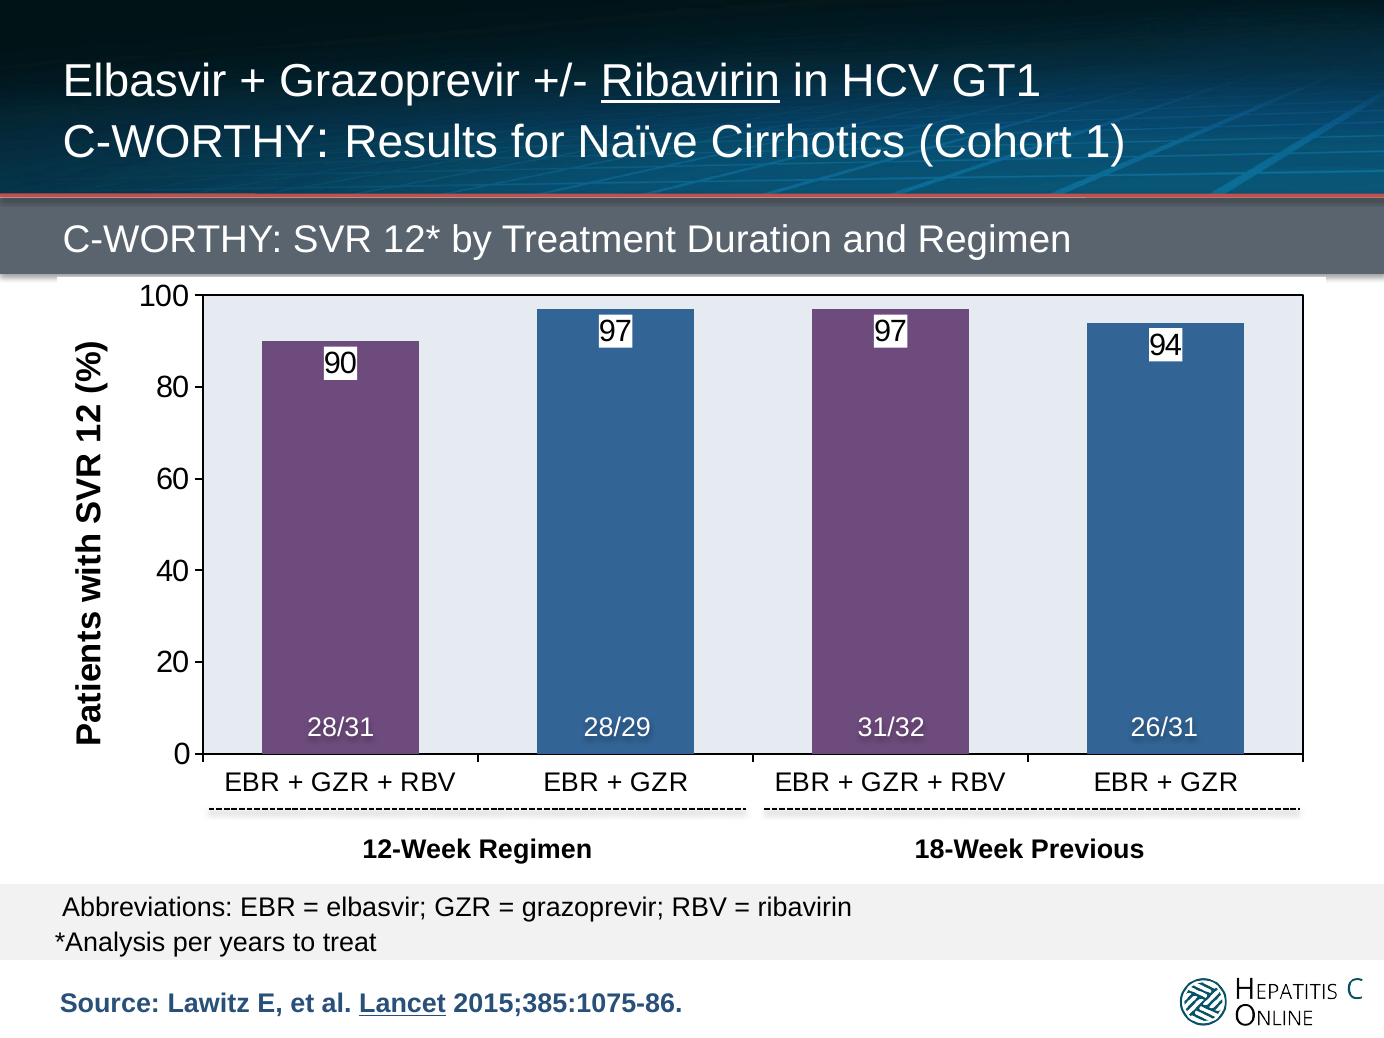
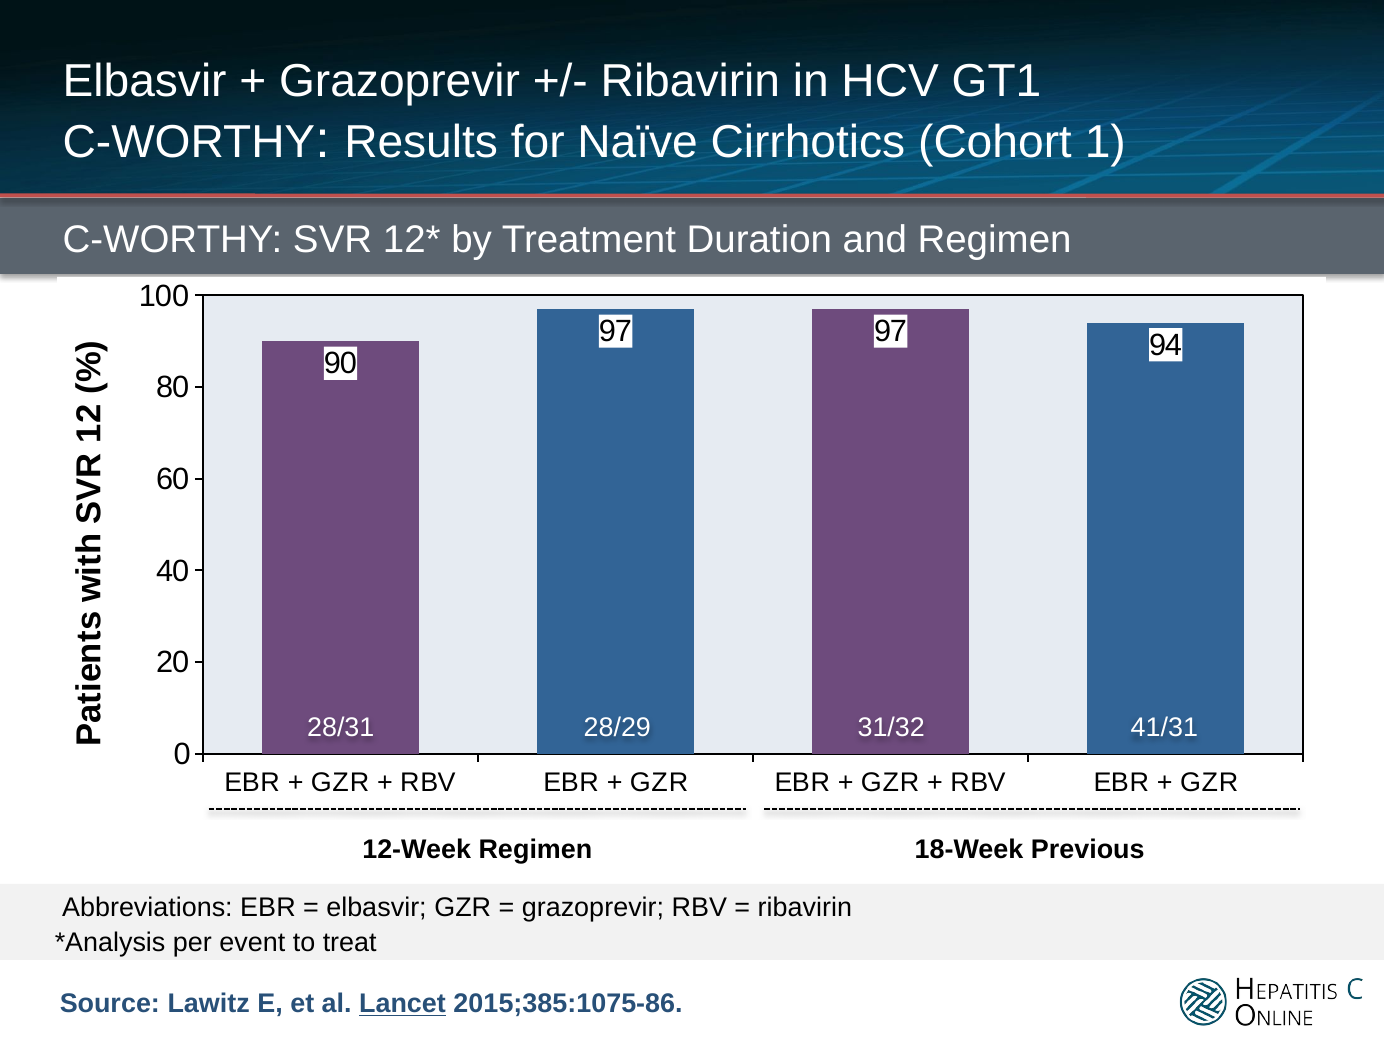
Ribavirin at (690, 82) underline: present -> none
26/31: 26/31 -> 41/31
years: years -> event
